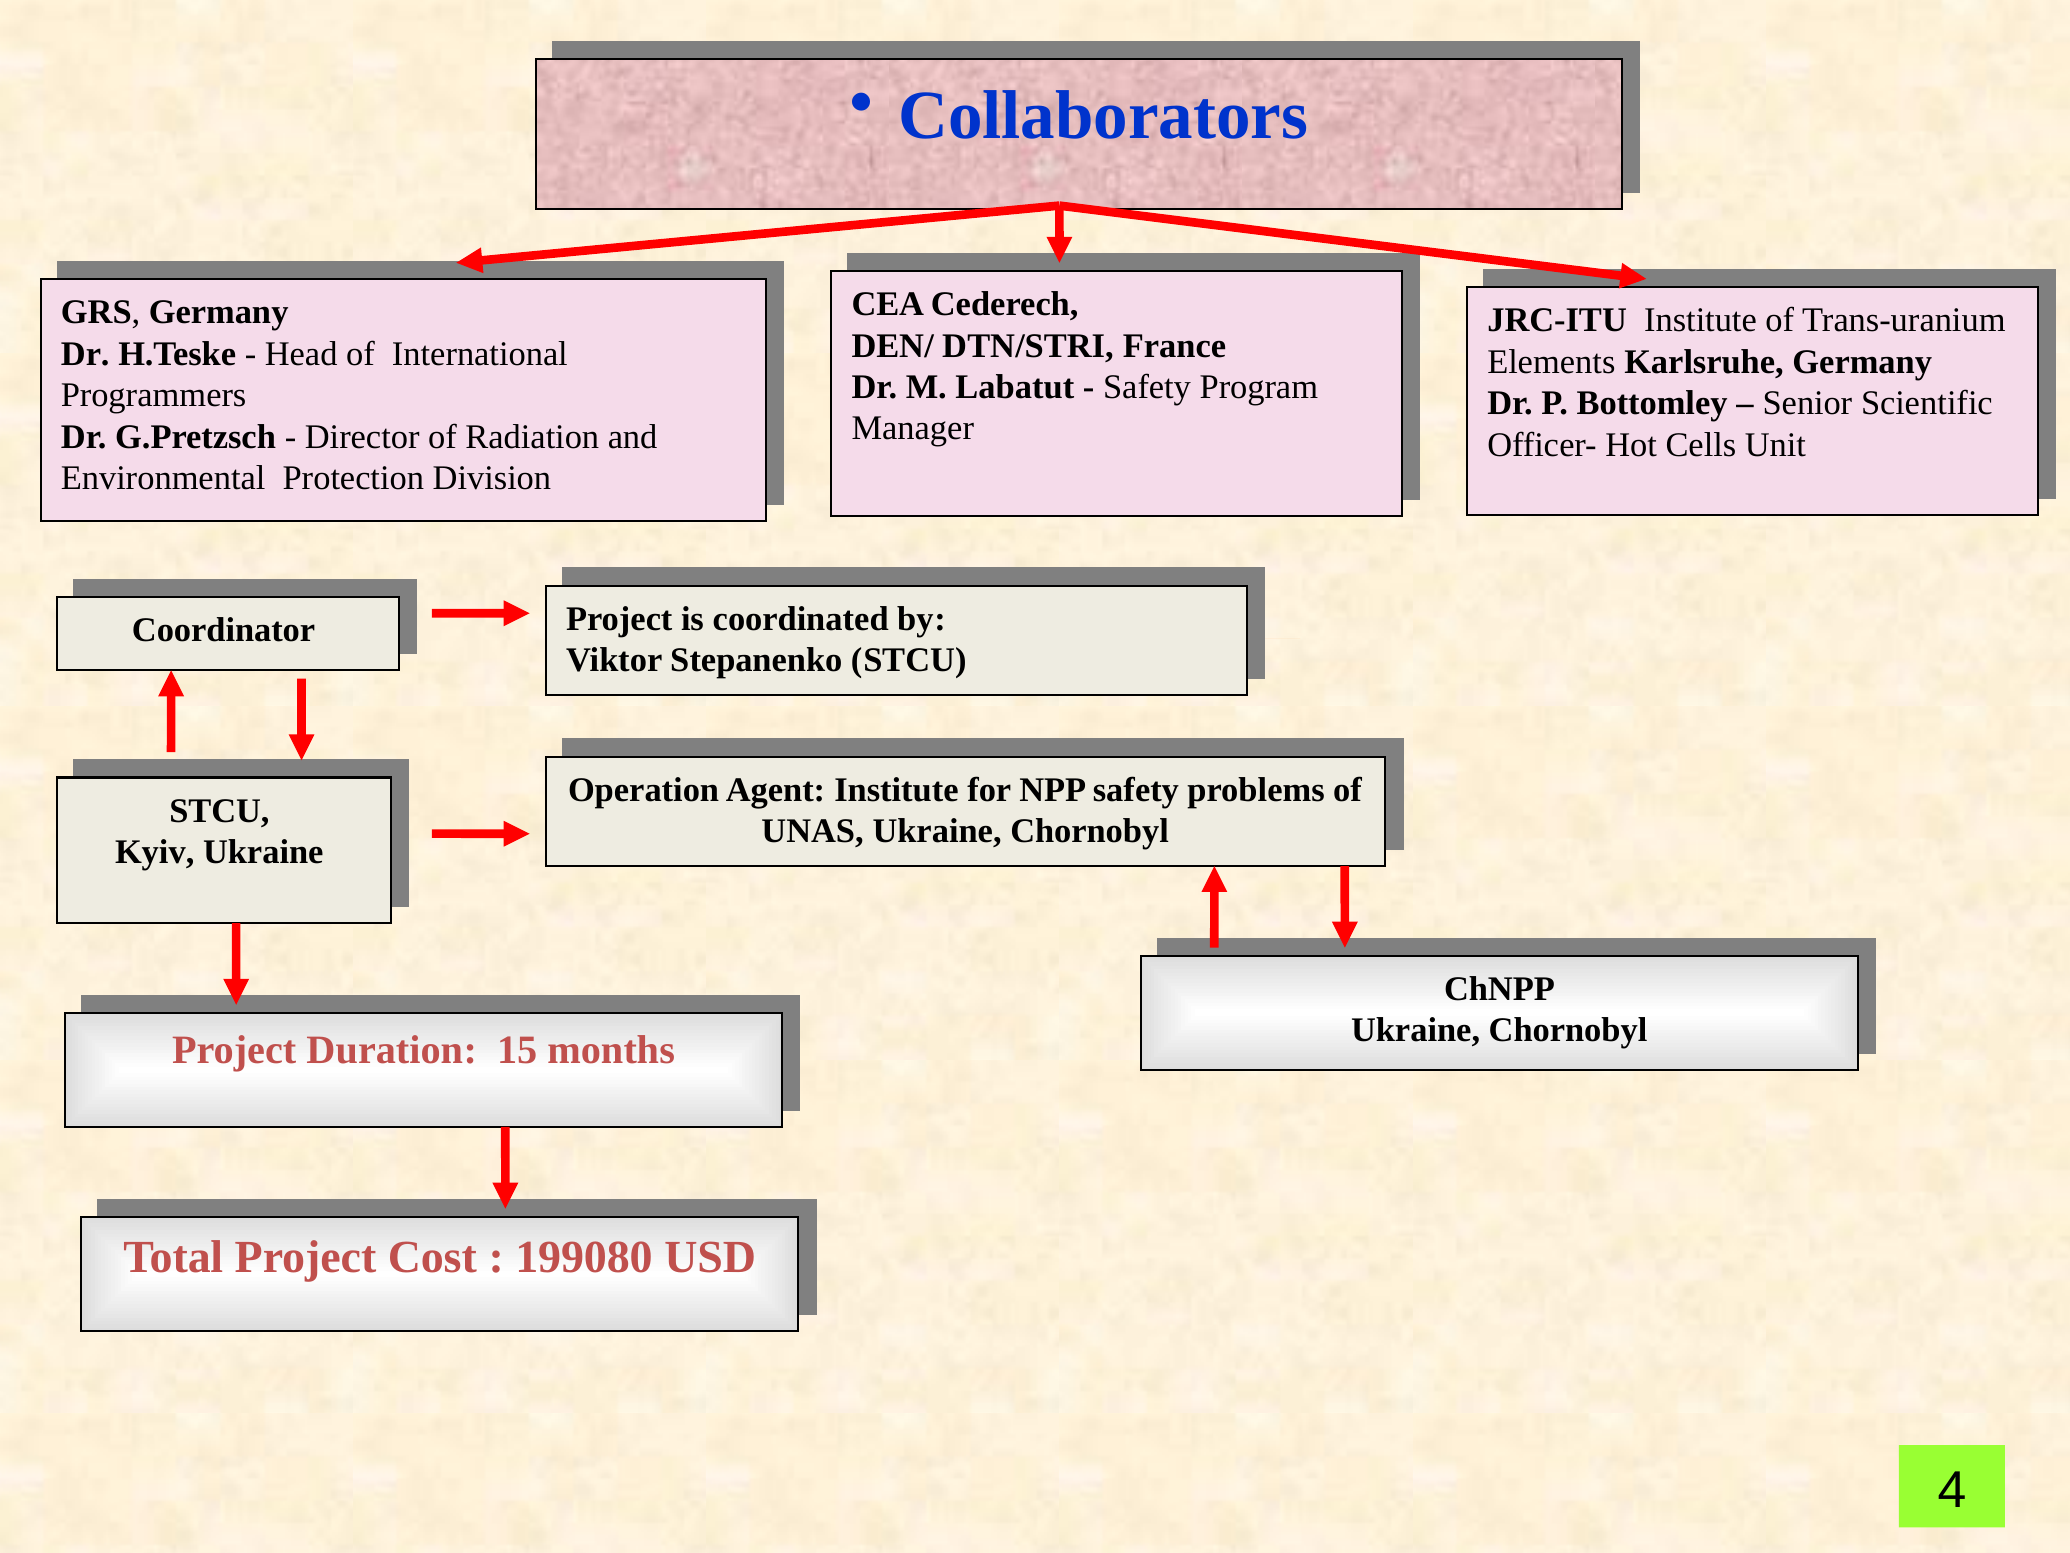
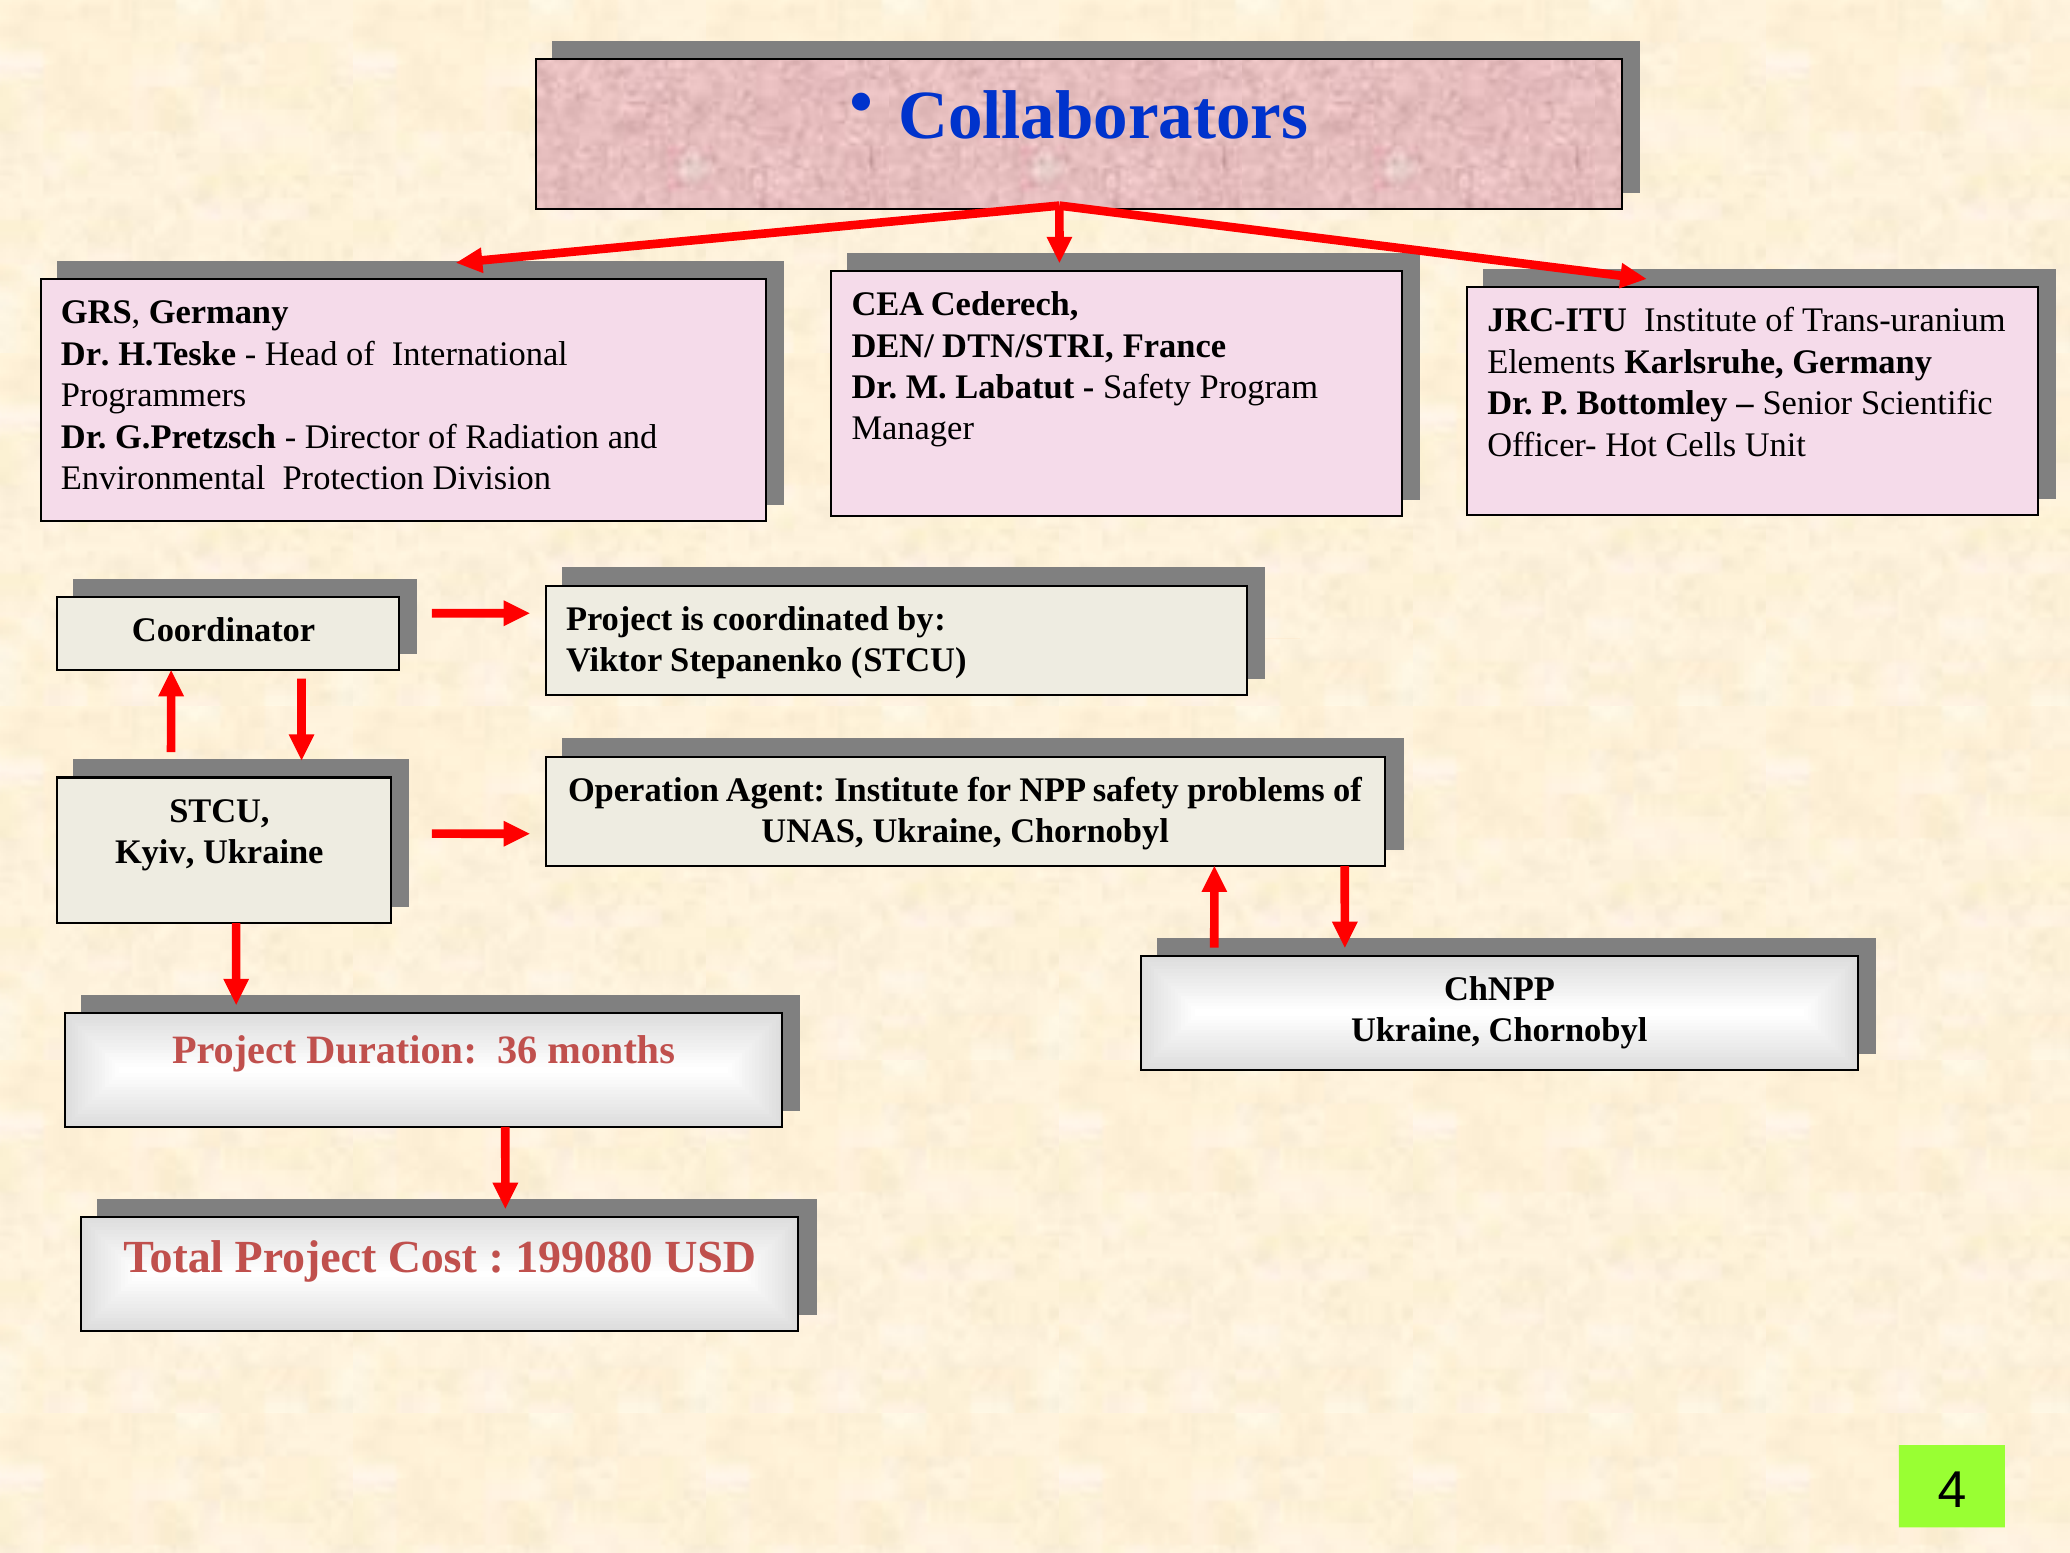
15: 15 -> 36
